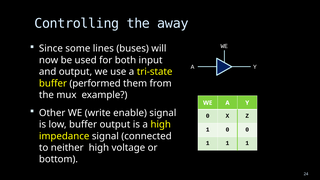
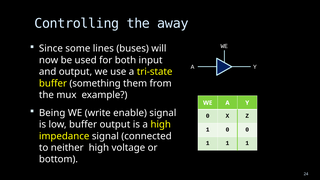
performed: performed -> something
Other: Other -> Being
